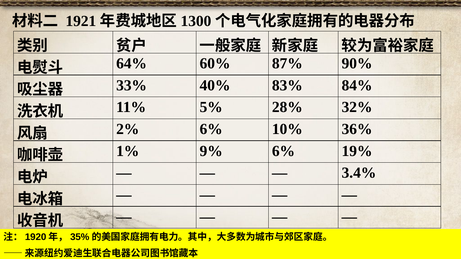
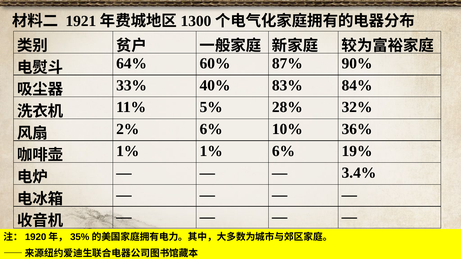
1% 9%: 9% -> 1%
